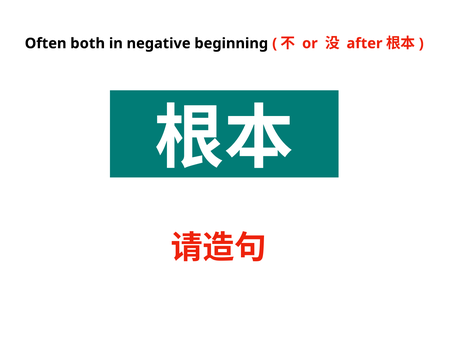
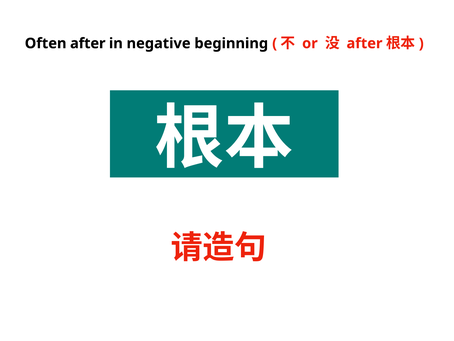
Often both: both -> after
